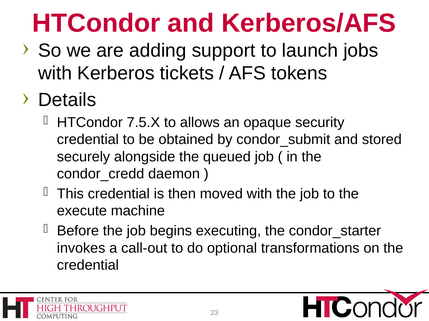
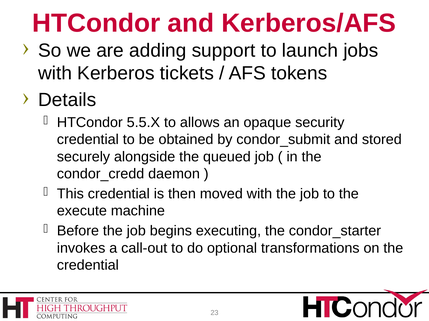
7.5.X: 7.5.X -> 5.5.X
